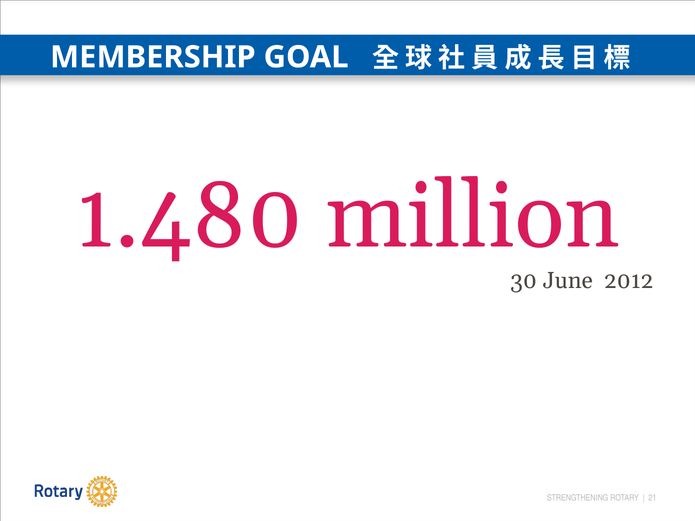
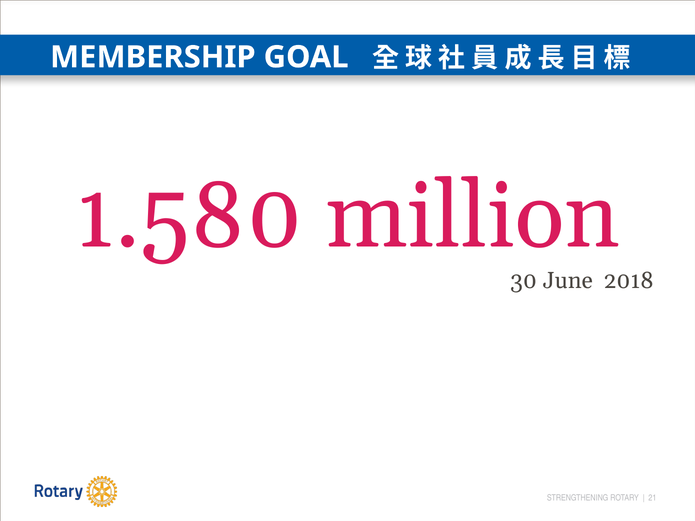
1.480: 1.480 -> 1.580
2012: 2012 -> 2018
